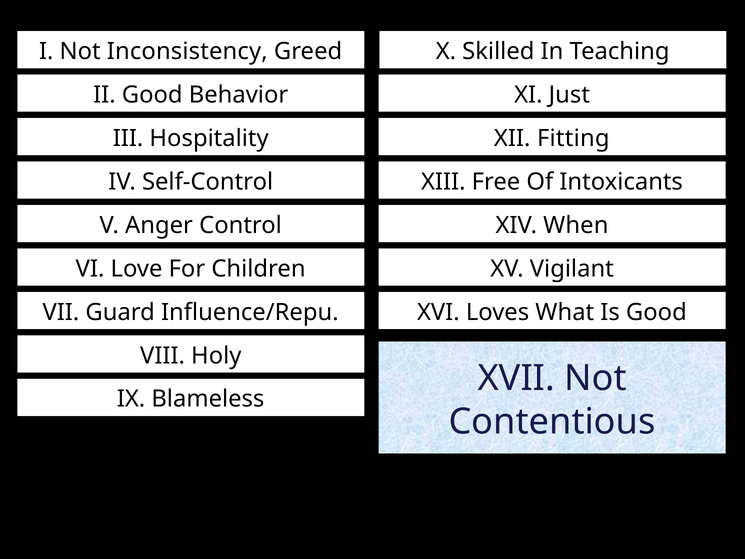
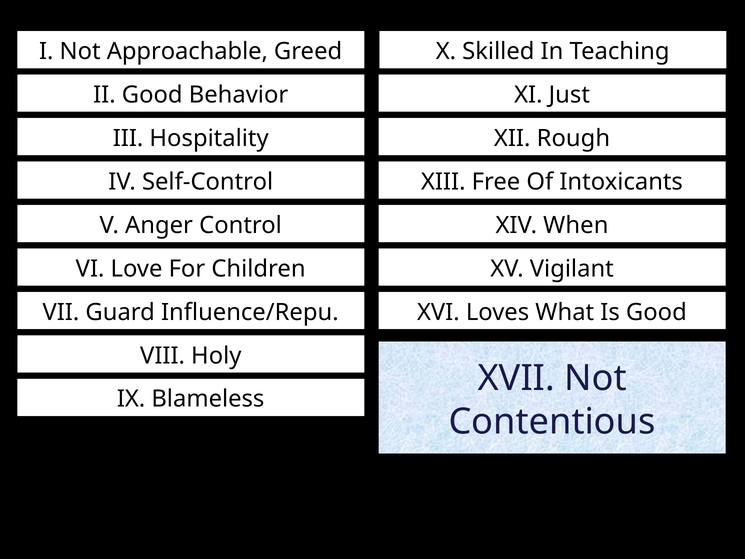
Inconsistency: Inconsistency -> Approachable
Fitting: Fitting -> Rough
